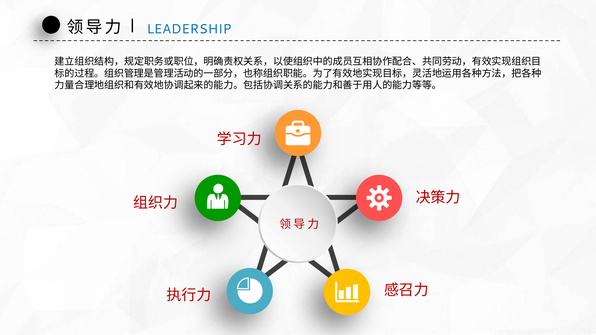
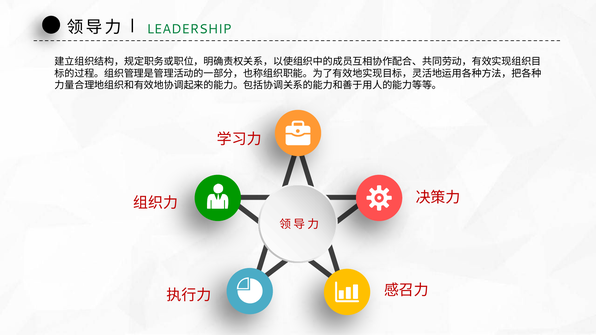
LEADERSHIP colour: blue -> green
